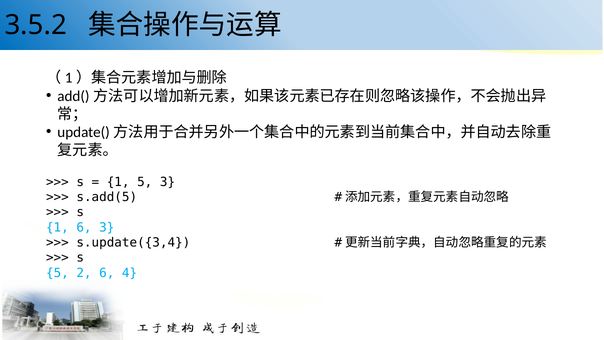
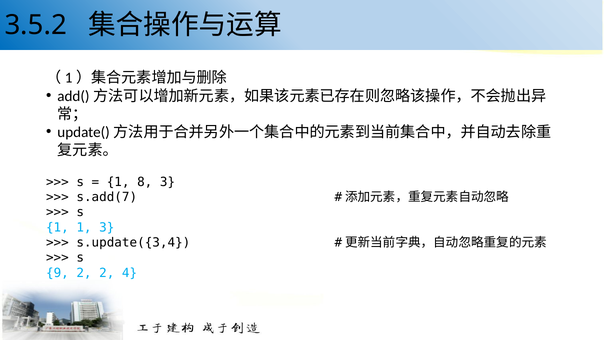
1 5: 5 -> 8
s.add(5: s.add(5 -> s.add(7
1 6: 6 -> 1
5 at (57, 273): 5 -> 9
2 6: 6 -> 2
